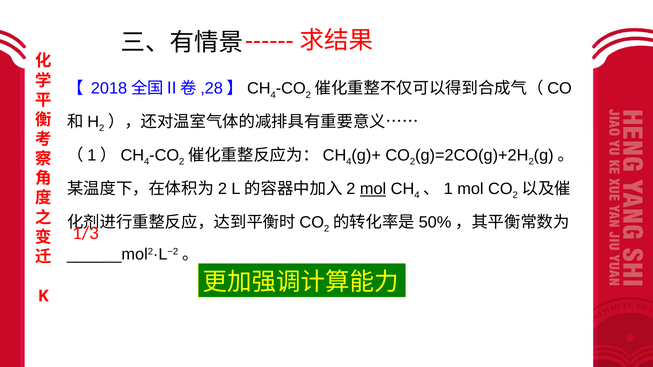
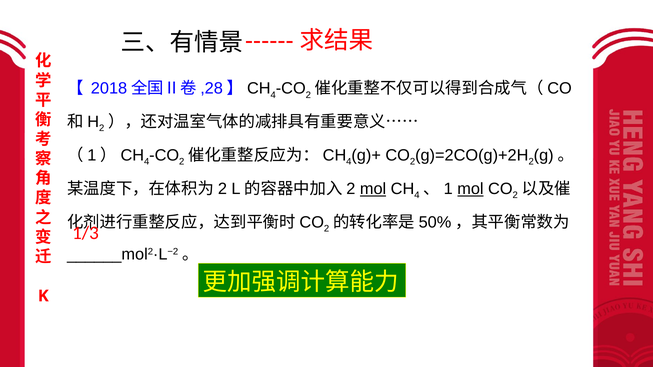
mol at (470, 189) underline: none -> present
